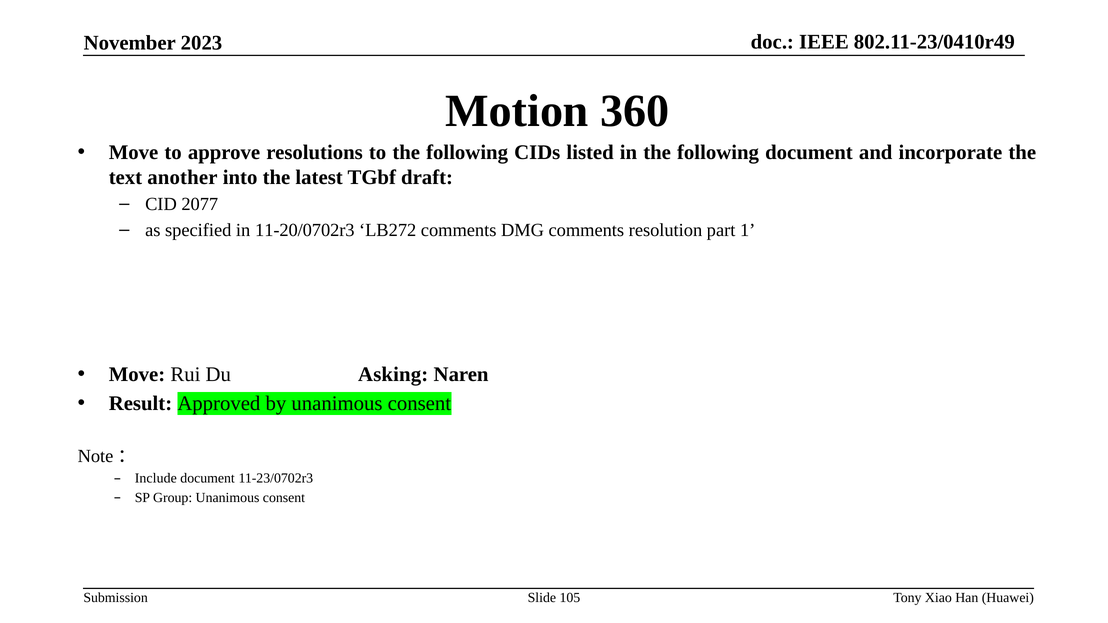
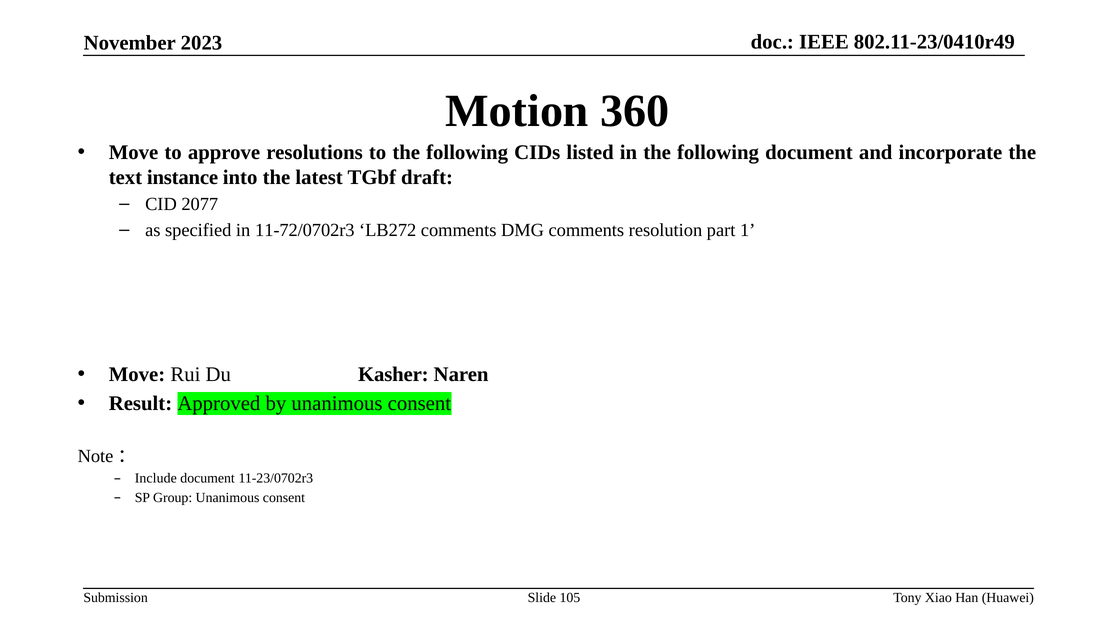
another: another -> instance
11-20/0702r3: 11-20/0702r3 -> 11-72/0702r3
Asking: Asking -> Kasher
